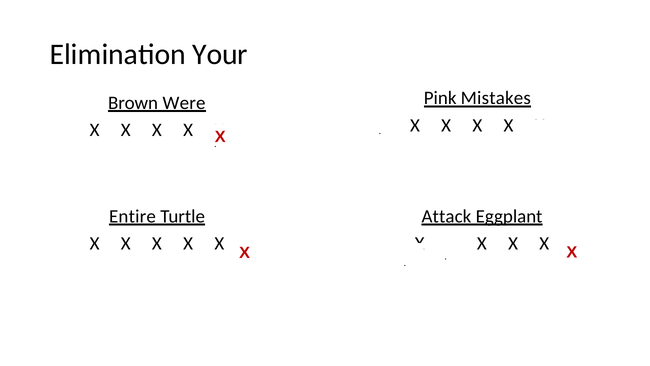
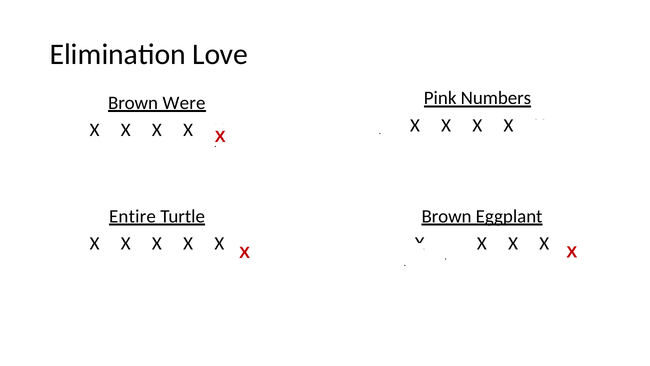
Your: Your -> Love
Mistakes: Mistakes -> Numbers
Attack at (446, 216): Attack -> Brown
